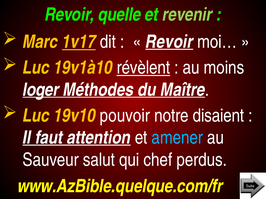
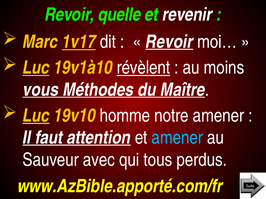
revenir colour: light green -> white
Luc at (36, 68) underline: none -> present
loger: loger -> vous
Luc at (36, 116) underline: none -> present
pouvoir: pouvoir -> homme
notre disaient: disaient -> amener
salut: salut -> avec
chef: chef -> tous
www.AzBible.quelque.com/fr: www.AzBible.quelque.com/fr -> www.AzBible.apporté.com/fr
